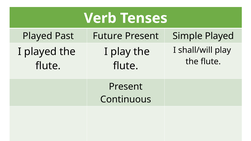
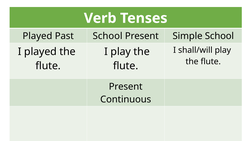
Past Future: Future -> School
Simple Played: Played -> School
